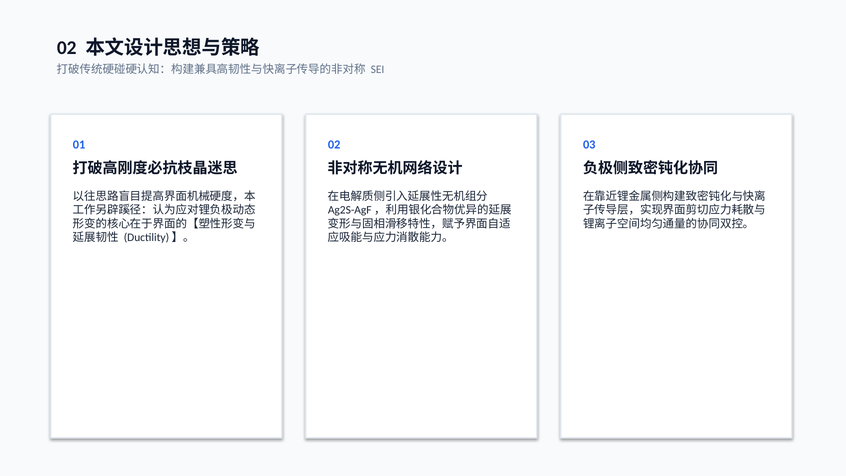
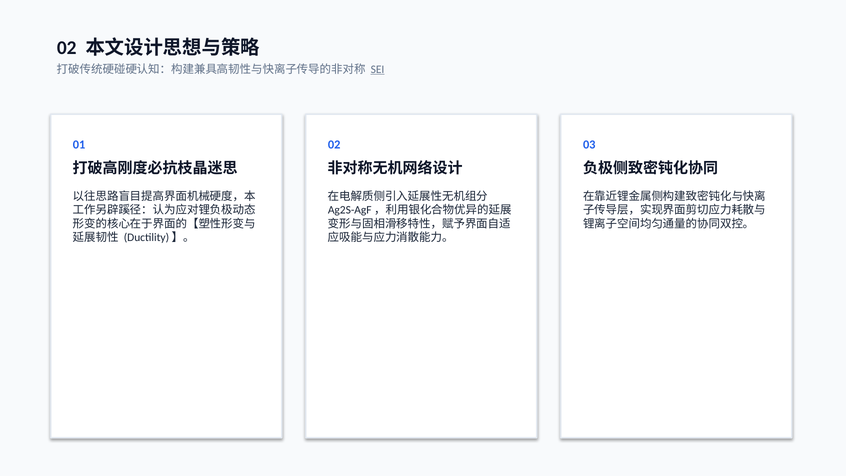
SEI underline: none -> present
